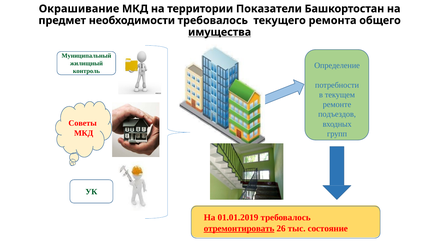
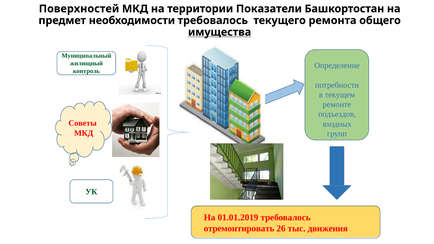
Окрашивание: Окрашивание -> Поверхностей
отремонтировать underline: present -> none
состояние: состояние -> движения
